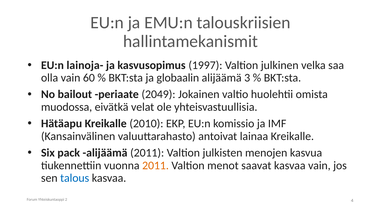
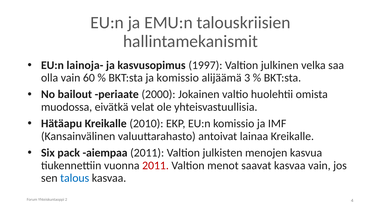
ja globaalin: globaalin -> komissio
2049: 2049 -> 2000
pack alijäämä: alijäämä -> aiempaa
2011 at (155, 166) colour: orange -> red
